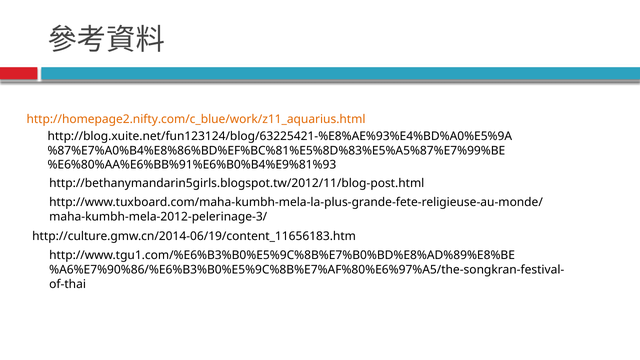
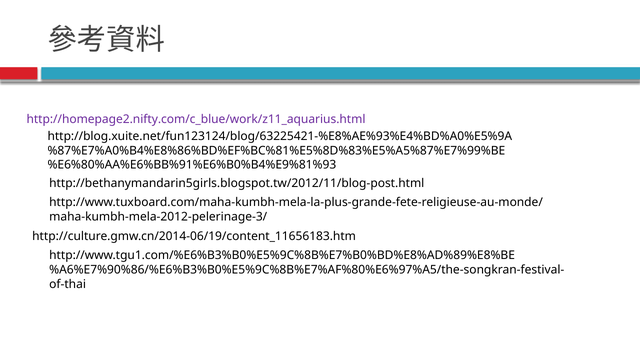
http://homepage2.nifty.com/c_blue/work/z11_aquarius.html colour: orange -> purple
